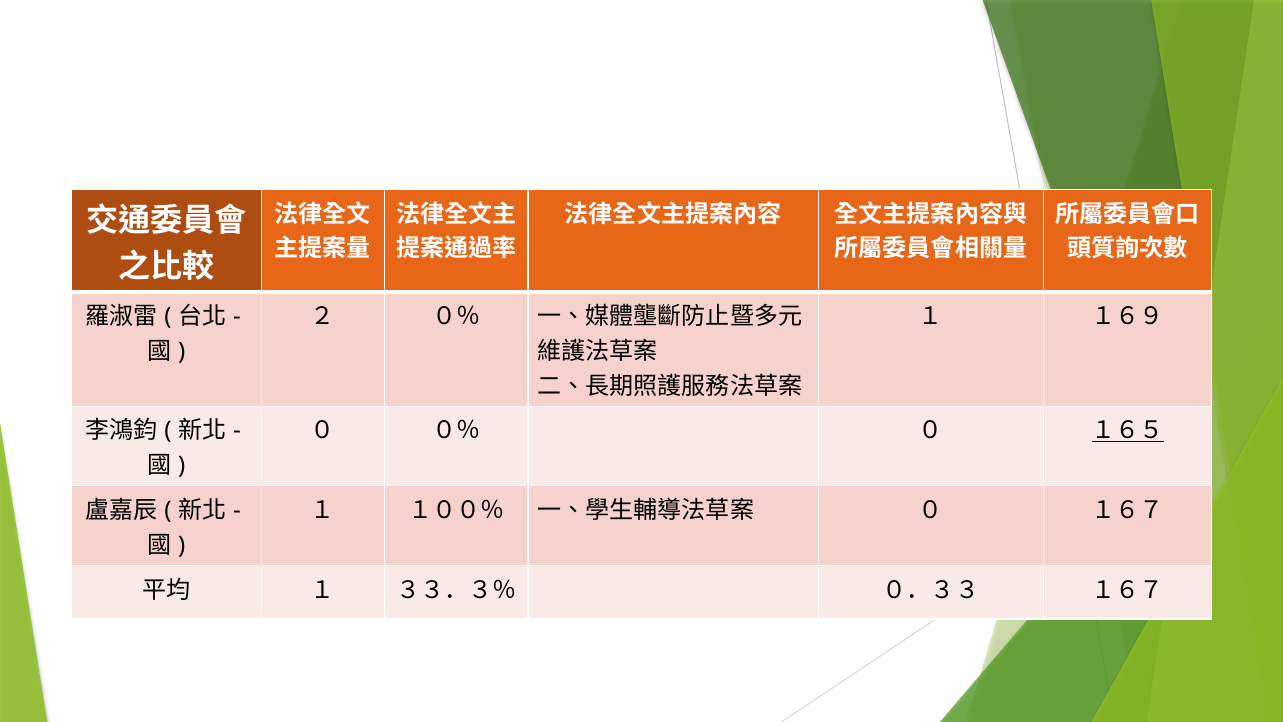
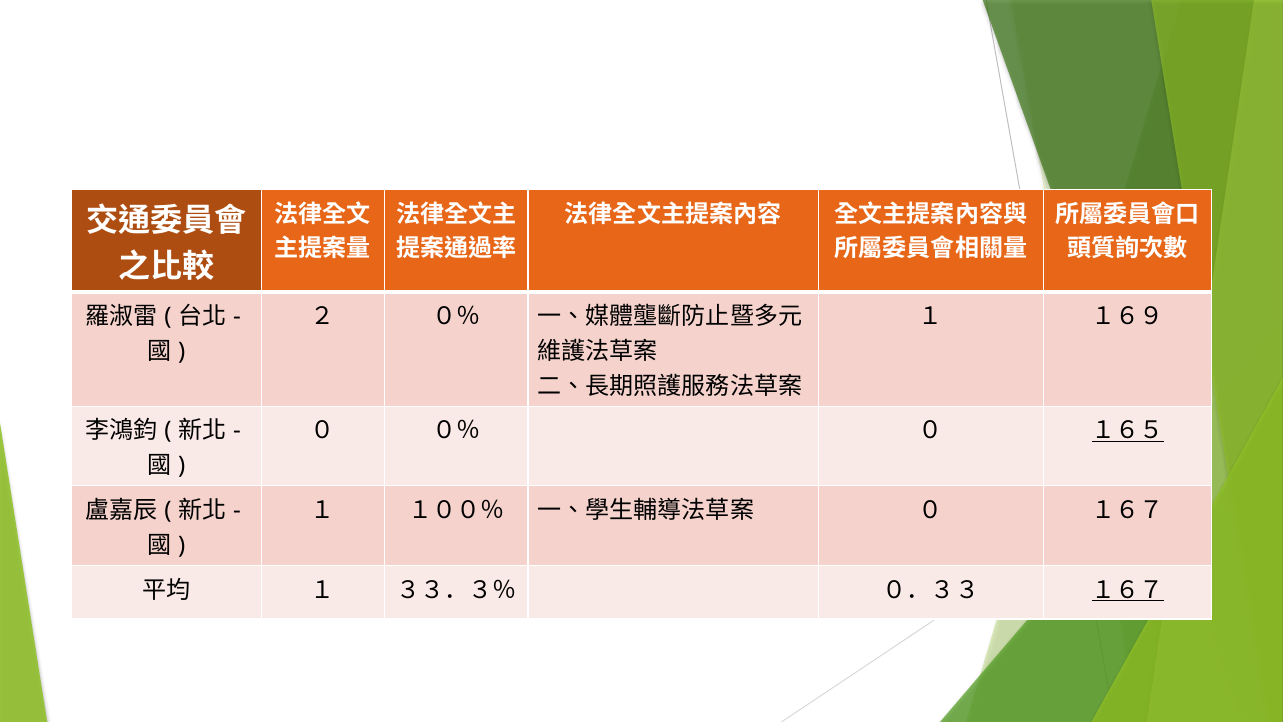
１６７ at (1128, 590) underline: none -> present
